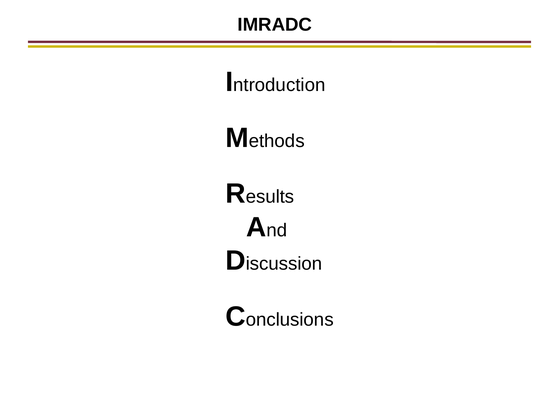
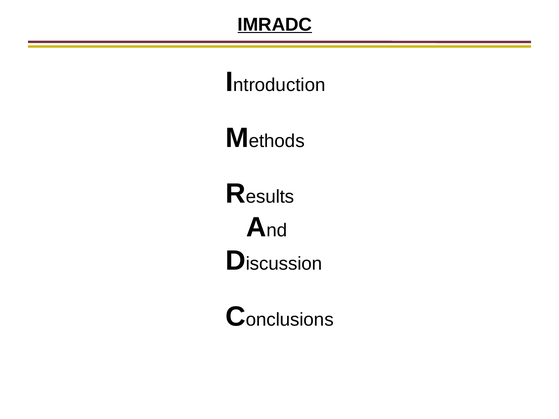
IMRADC underline: none -> present
